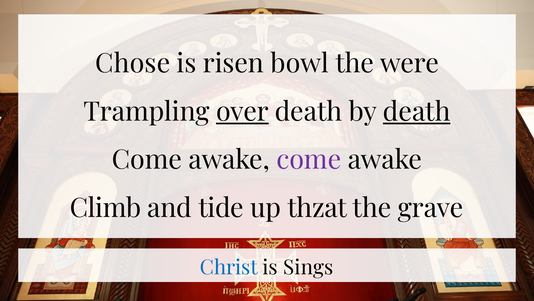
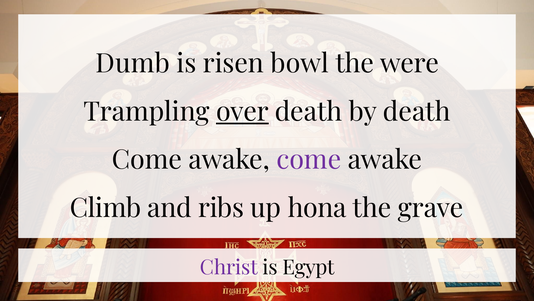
Chose: Chose -> Dumb
death at (417, 112) underline: present -> none
tide: tide -> ribs
thzat: thzat -> hona
Christ colour: blue -> purple
Sings: Sings -> Egypt
